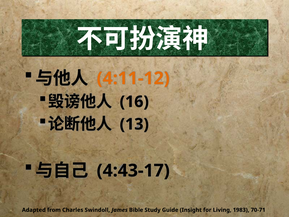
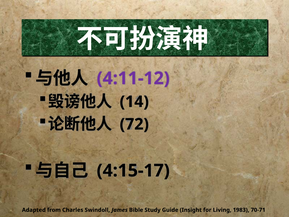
4:11-12 colour: orange -> purple
16: 16 -> 14
13: 13 -> 72
4:43-17: 4:43-17 -> 4:15-17
